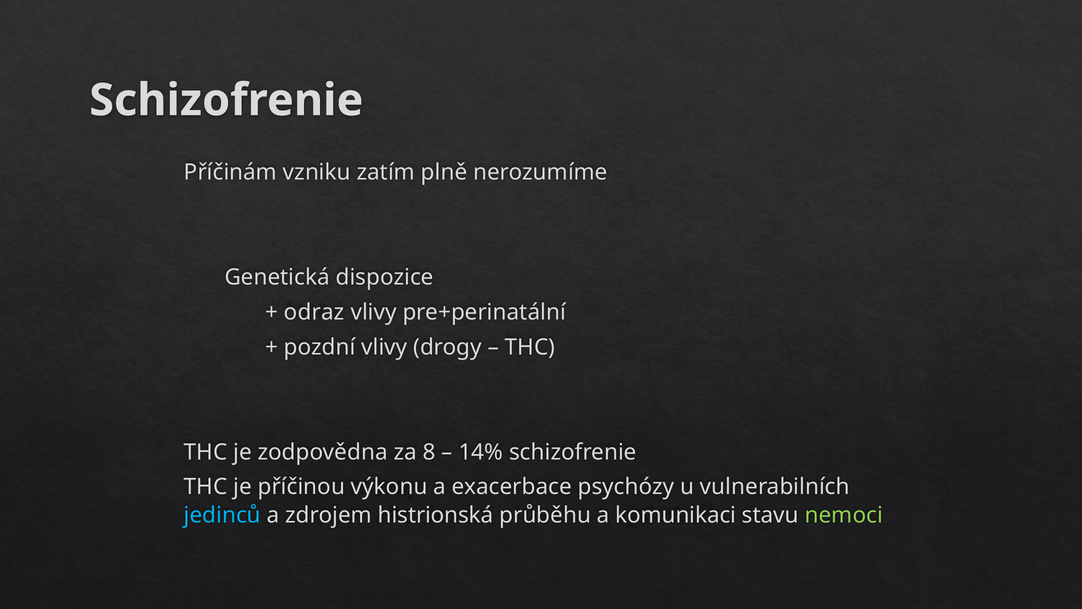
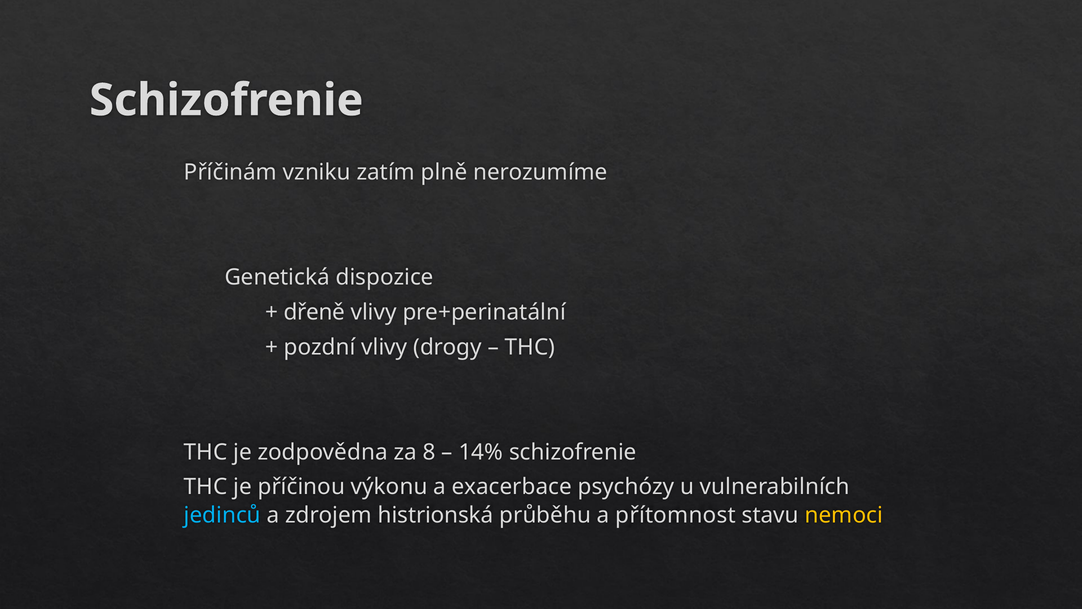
odraz: odraz -> dřeně
komunikaci: komunikaci -> přítomnost
nemoci colour: light green -> yellow
